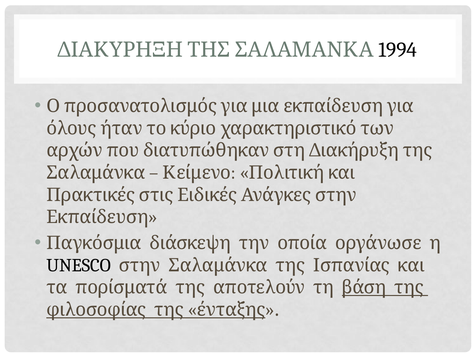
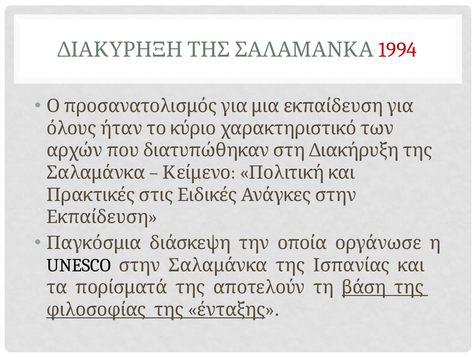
1994 colour: black -> red
